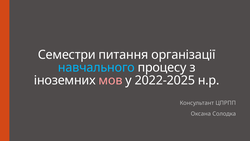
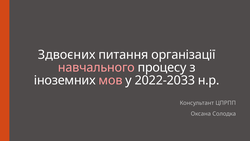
Семестри: Семестри -> Здвоєних
навчального colour: light blue -> pink
2022-2025: 2022-2025 -> 2022-2033
